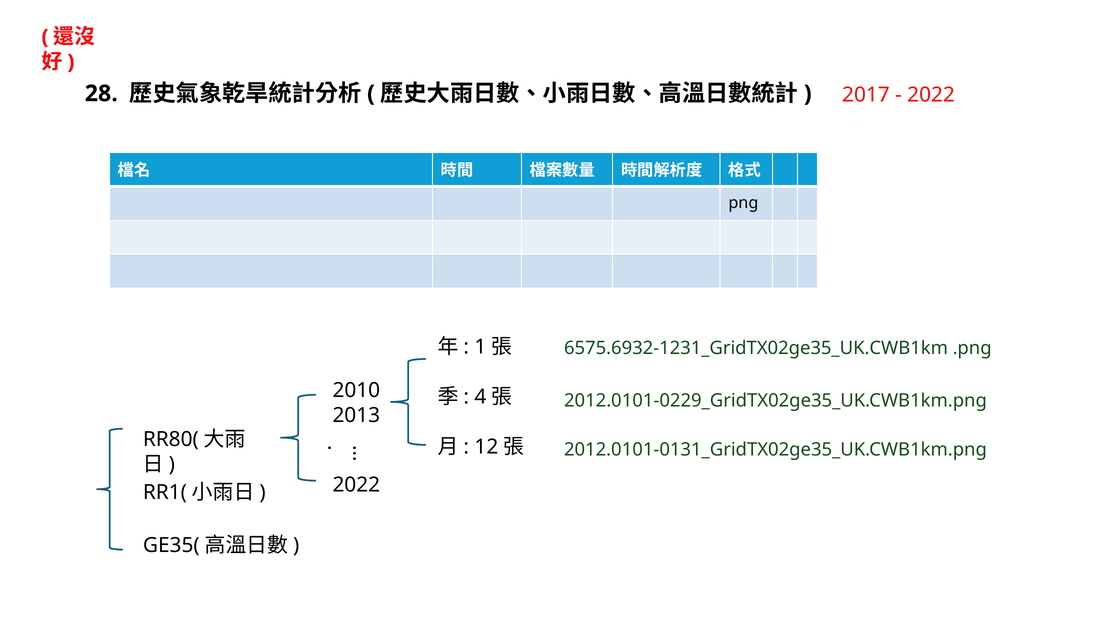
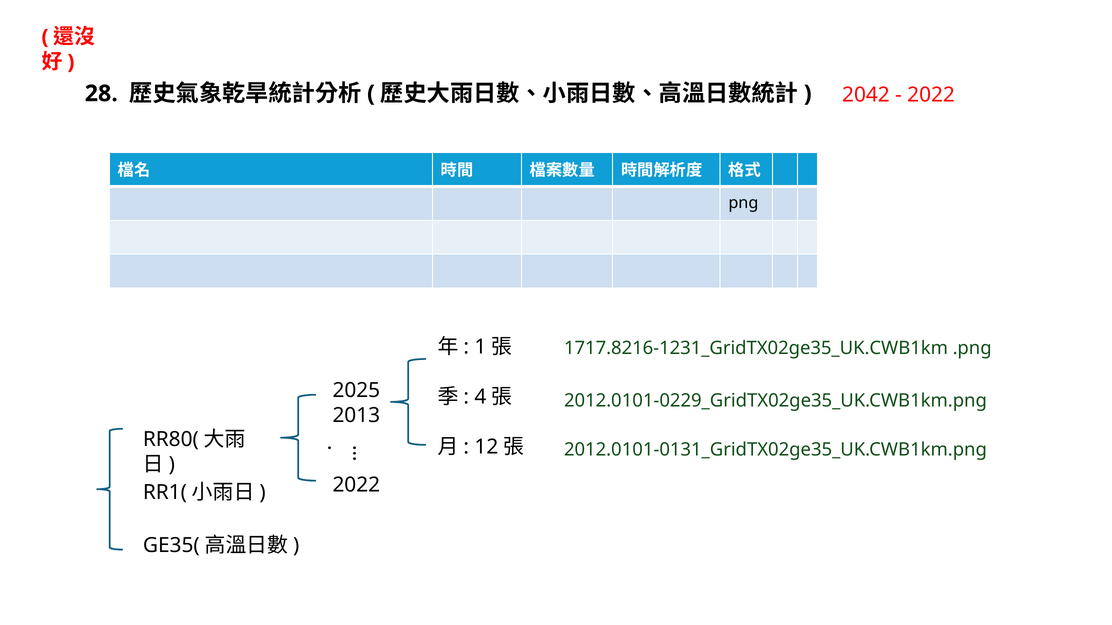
2017: 2017 -> 2042
6575.6932-1231_GridTX02ge35_UK.CWB1km: 6575.6932-1231_GridTX02ge35_UK.CWB1km -> 1717.8216-1231_GridTX02ge35_UK.CWB1km
2010: 2010 -> 2025
